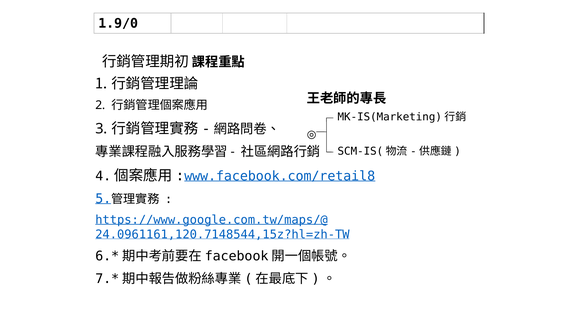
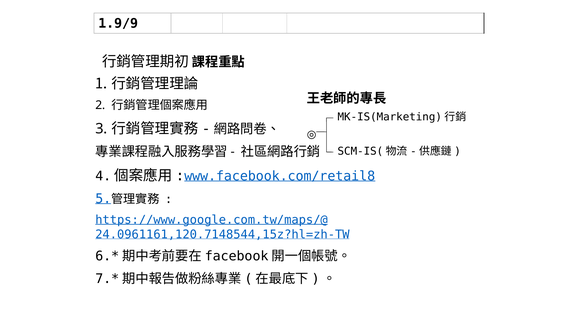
1.9/0: 1.9/0 -> 1.9/9
